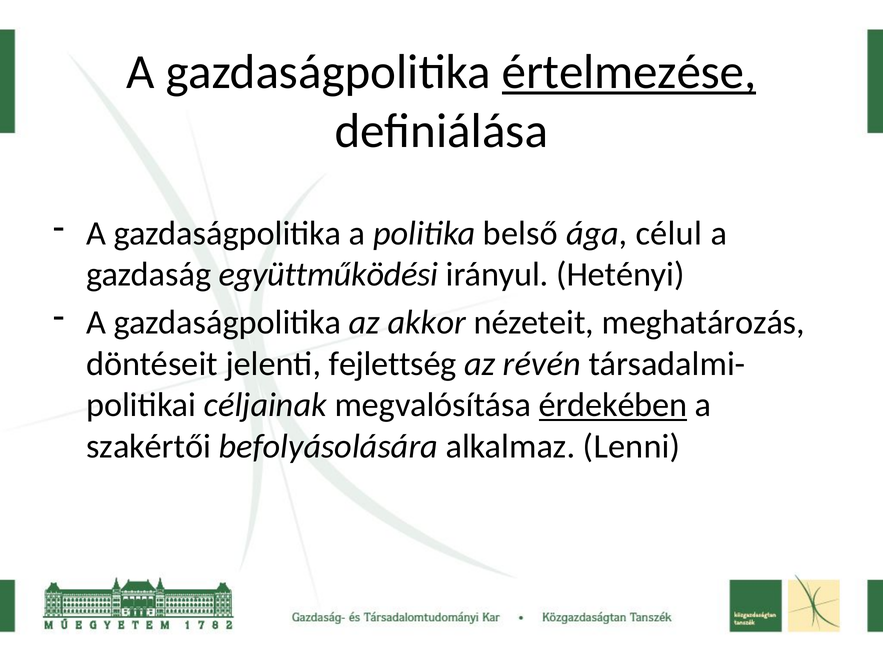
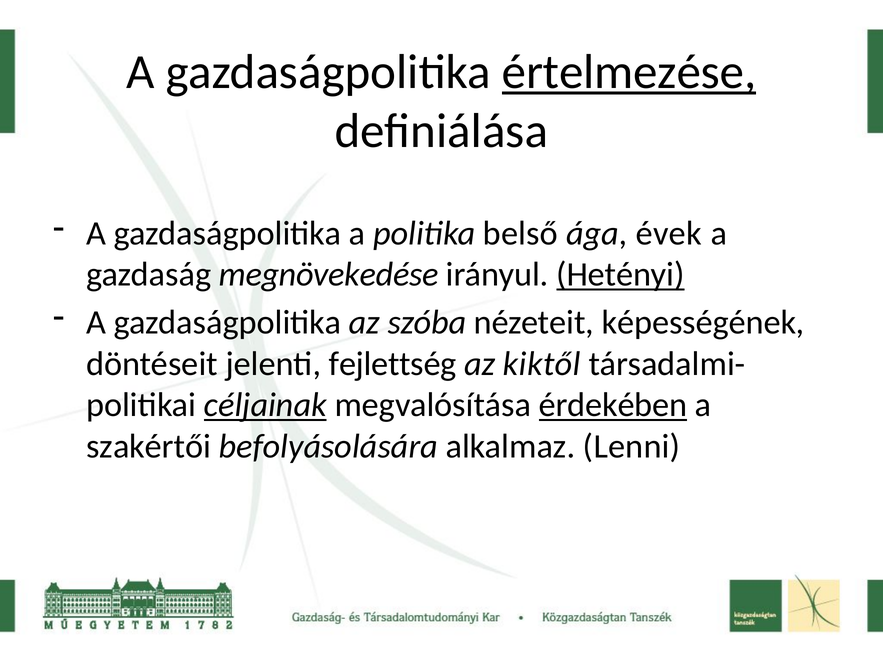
célul: célul -> évek
együttműködési: együttműködési -> megnövekedése
Hetényi underline: none -> present
akkor: akkor -> szóba
meghatározás: meghatározás -> képességének
révén: révén -> kiktől
céljainak underline: none -> present
